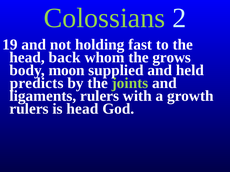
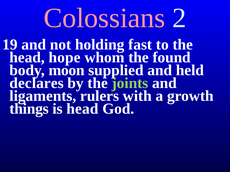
Colossians colour: light green -> pink
back: back -> hope
grows: grows -> found
predicts: predicts -> declares
rulers at (29, 109): rulers -> things
